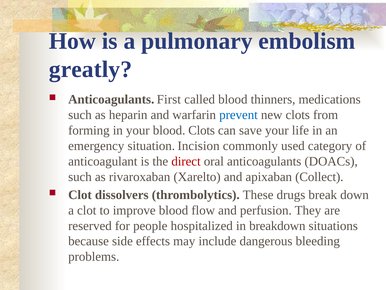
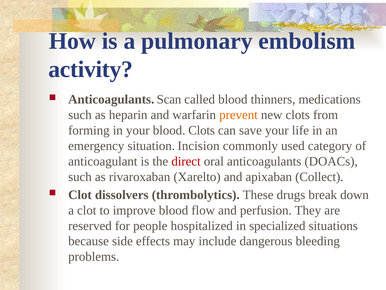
greatly: greatly -> activity
First: First -> Scan
prevent colour: blue -> orange
breakdown: breakdown -> specialized
